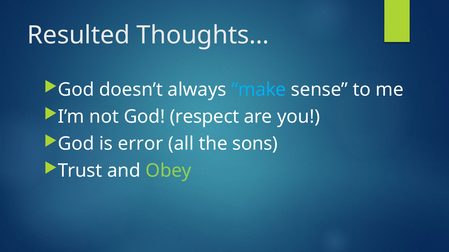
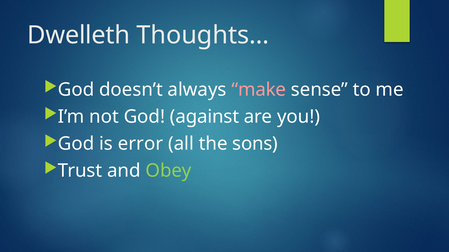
Resulted: Resulted -> Dwelleth
make colour: light blue -> pink
respect: respect -> against
